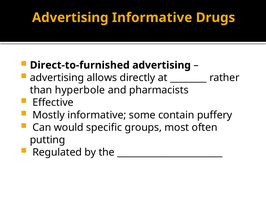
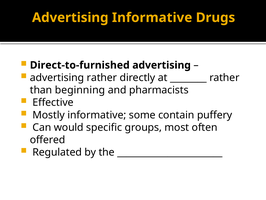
advertising allows: allows -> rather
hyperbole: hyperbole -> beginning
putting: putting -> offered
